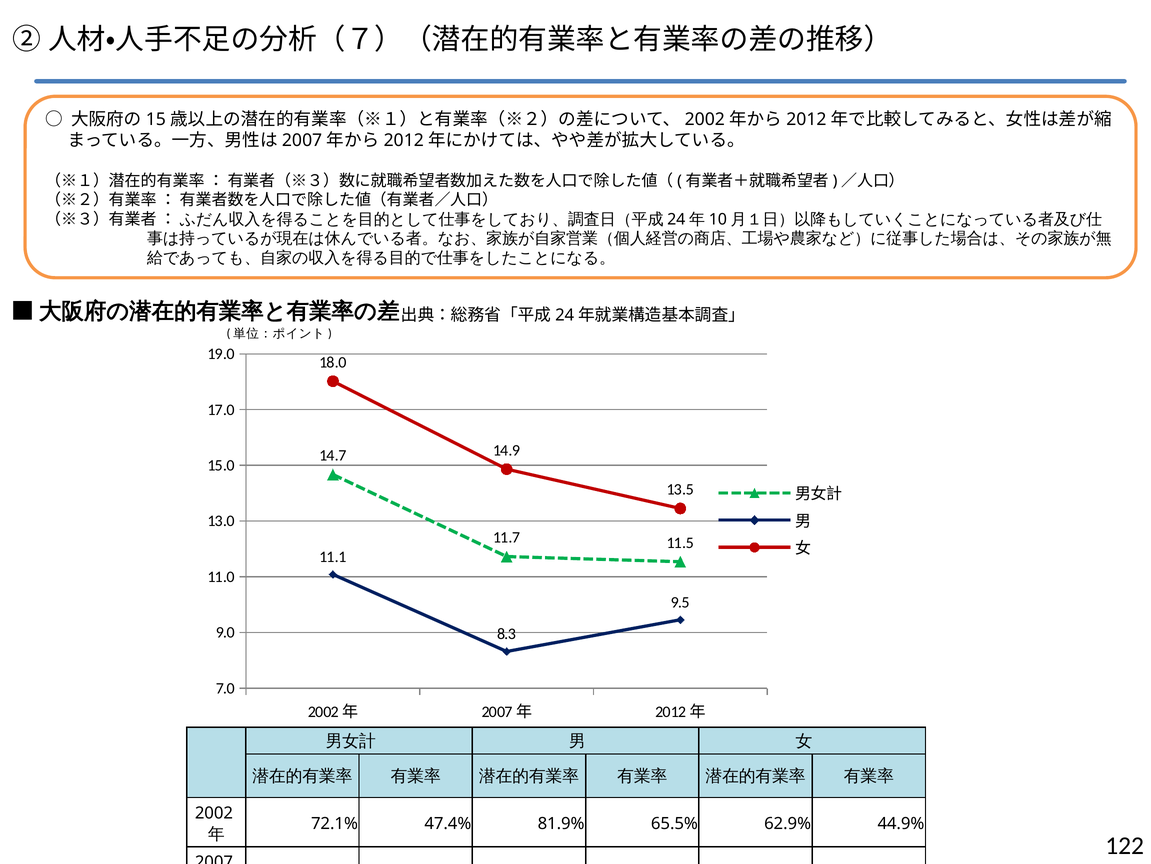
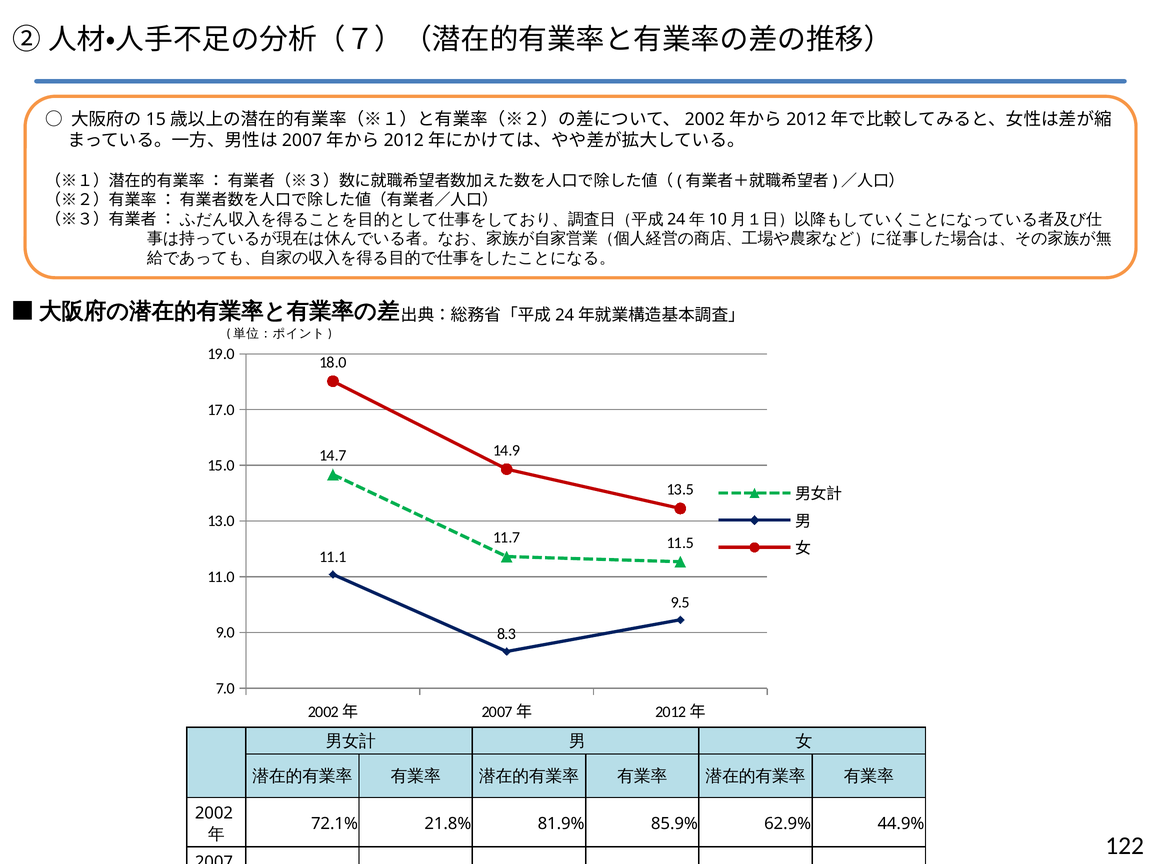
47.4%: 47.4% -> 21.8%
65.5%: 65.5% -> 85.9%
